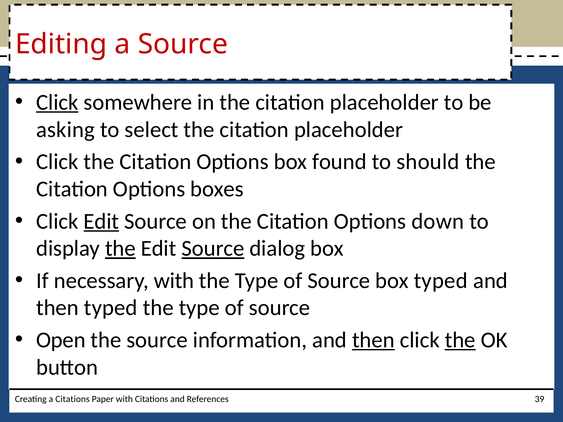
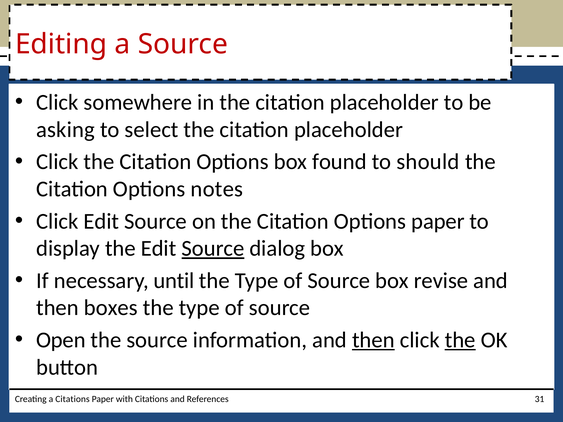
Click at (57, 102) underline: present -> none
boxes: boxes -> notes
Edit at (101, 221) underline: present -> none
Options down: down -> paper
the at (120, 249) underline: present -> none
necessary with: with -> until
box typed: typed -> revise
then typed: typed -> boxes
39: 39 -> 31
